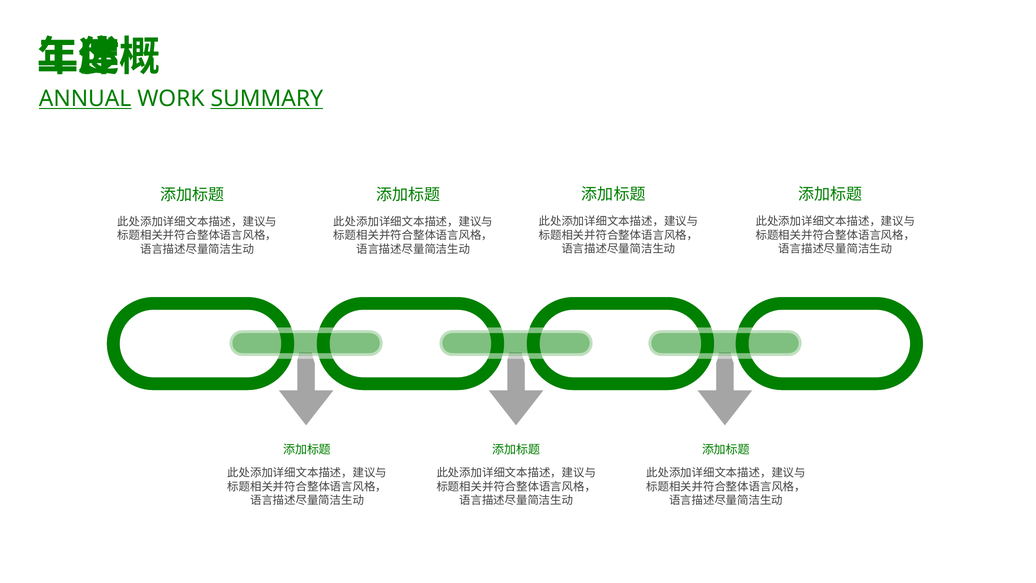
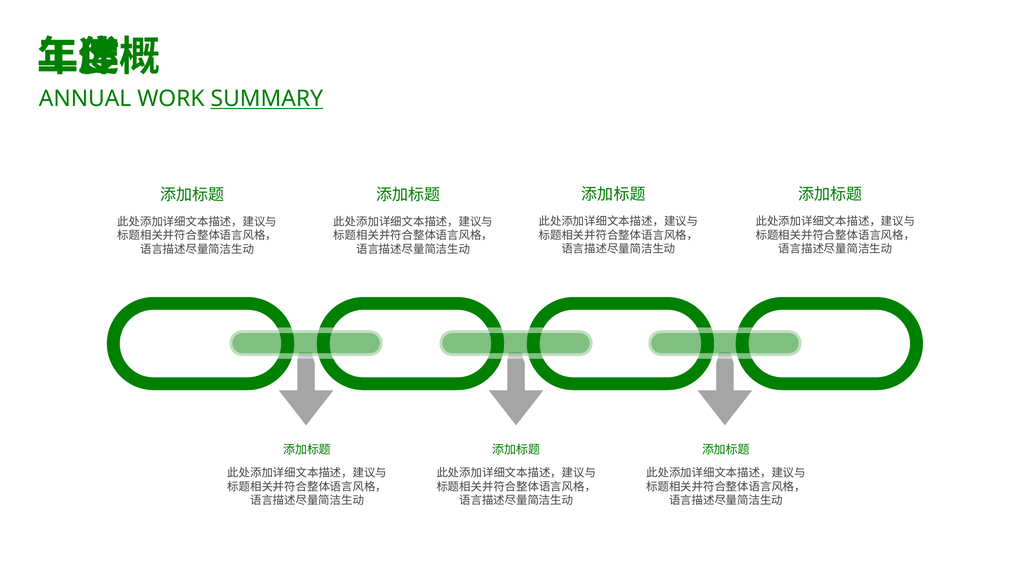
ANNUAL underline: present -> none
